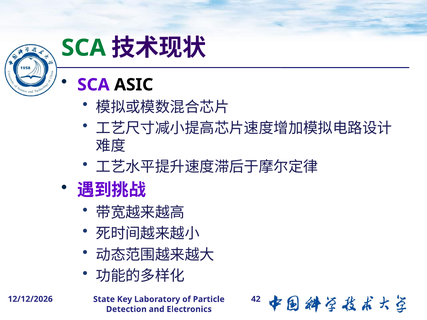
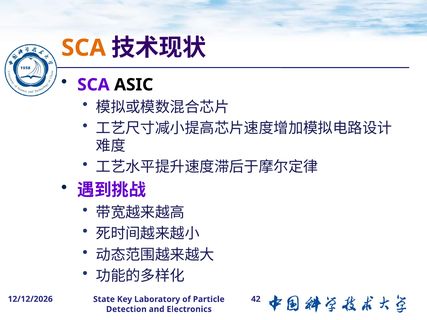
SCA at (84, 48) colour: green -> orange
